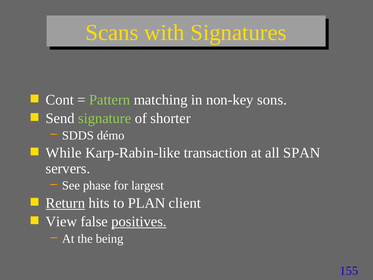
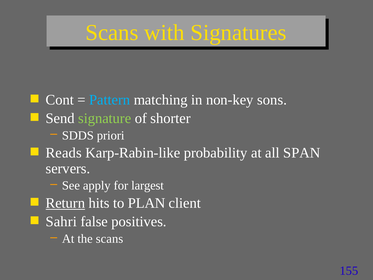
Pattern colour: light green -> light blue
démo: démo -> priori
While: While -> Reads
transaction: transaction -> probability
phase: phase -> apply
View: View -> Sahri
positives underline: present -> none
the being: being -> scans
